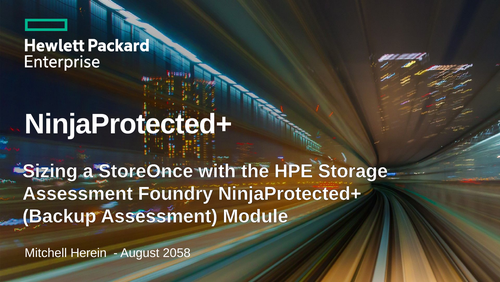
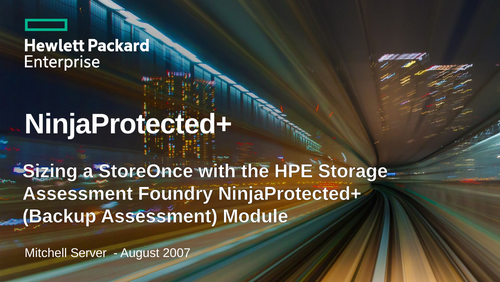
Herein: Herein -> Server
2058: 2058 -> 2007
